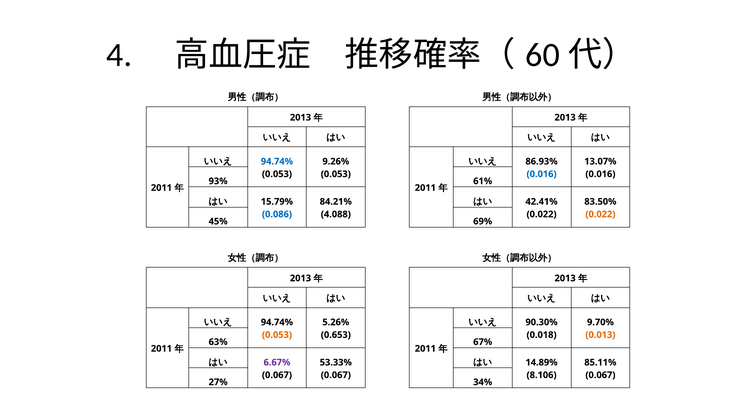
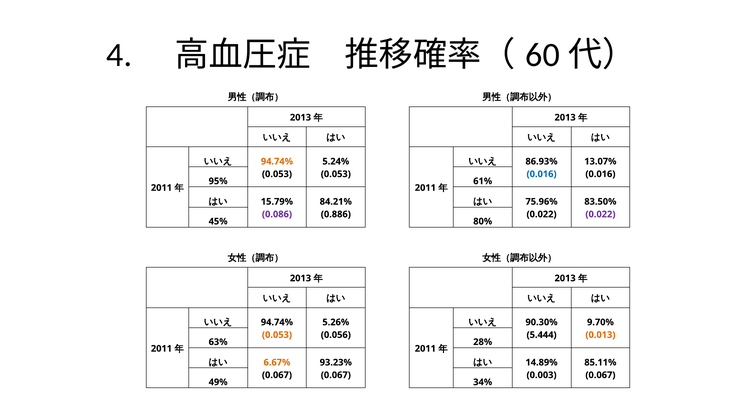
94.74% at (277, 161) colour: blue -> orange
9.26%: 9.26% -> 5.24%
93%: 93% -> 95%
42.41%: 42.41% -> 75.96%
0.086 colour: blue -> purple
4.088: 4.088 -> 0.886
0.022 at (600, 214) colour: orange -> purple
69%: 69% -> 80%
0.653: 0.653 -> 0.056
0.018: 0.018 -> 5.444
67%: 67% -> 28%
6.67% colour: purple -> orange
53.33%: 53.33% -> 93.23%
8.106: 8.106 -> 0.003
27%: 27% -> 49%
